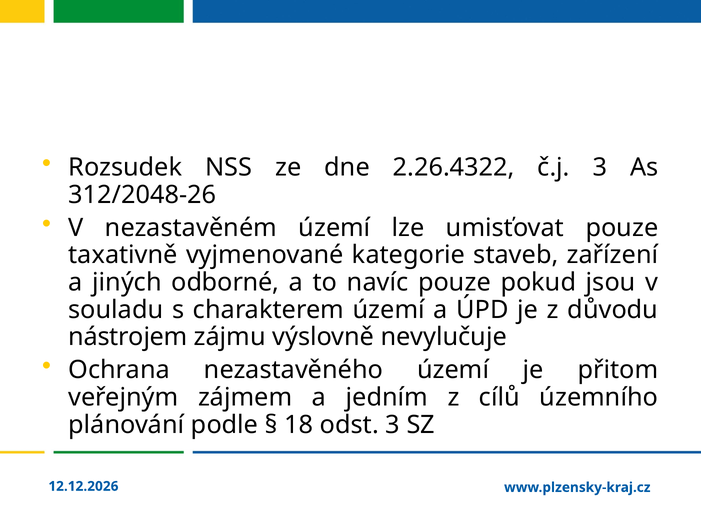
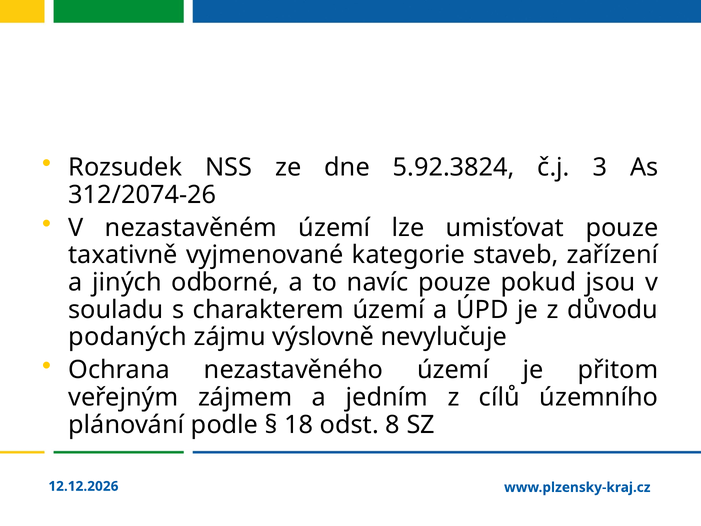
2.26.4322: 2.26.4322 -> 5.92.3824
312/2048-26: 312/2048-26 -> 312/2074-26
nástrojem: nástrojem -> podaných
odst 3: 3 -> 8
